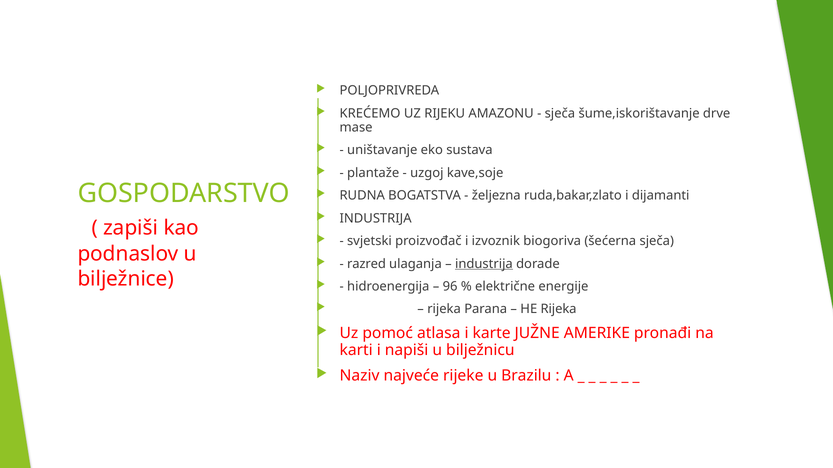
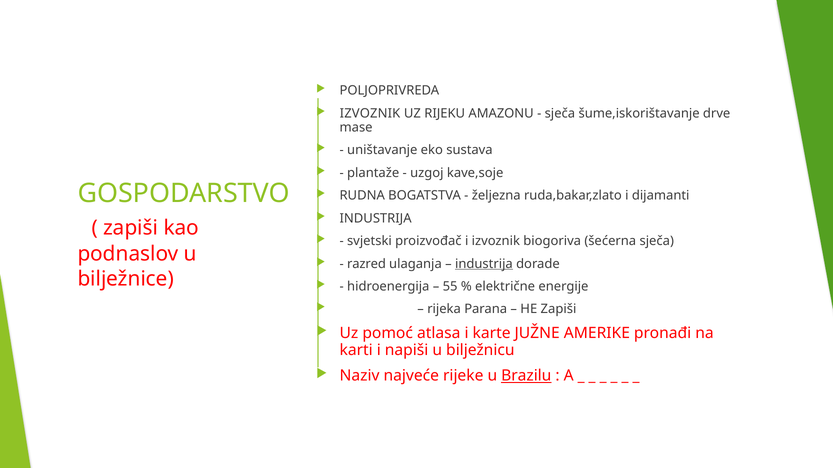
KREĆEMO at (370, 113): KREĆEMO -> IZVOZNIK
96: 96 -> 55
HE Rijeka: Rijeka -> Zapiši
Brazilu underline: none -> present
